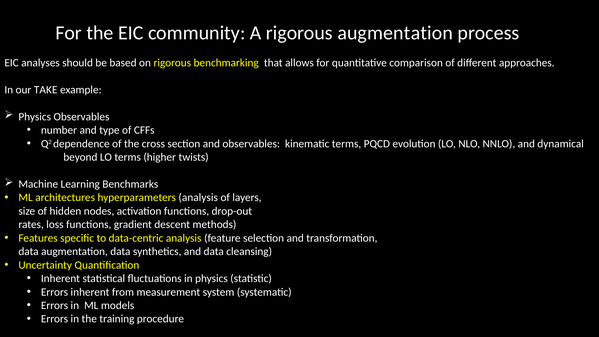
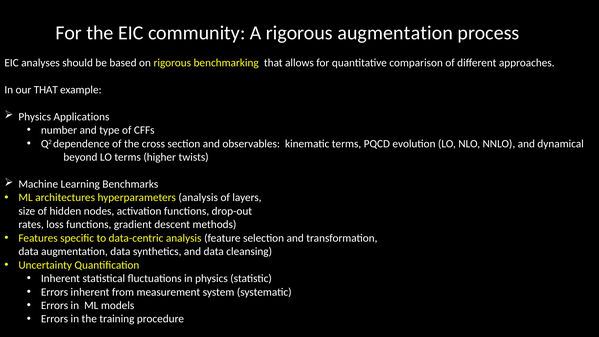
our TAKE: TAKE -> THAT
Physics Observables: Observables -> Applications
